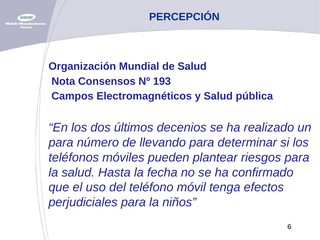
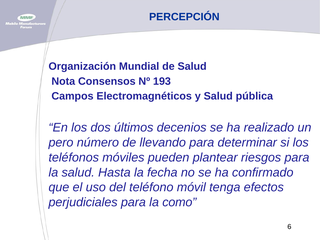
para at (61, 143): para -> pero
niños: niños -> como
